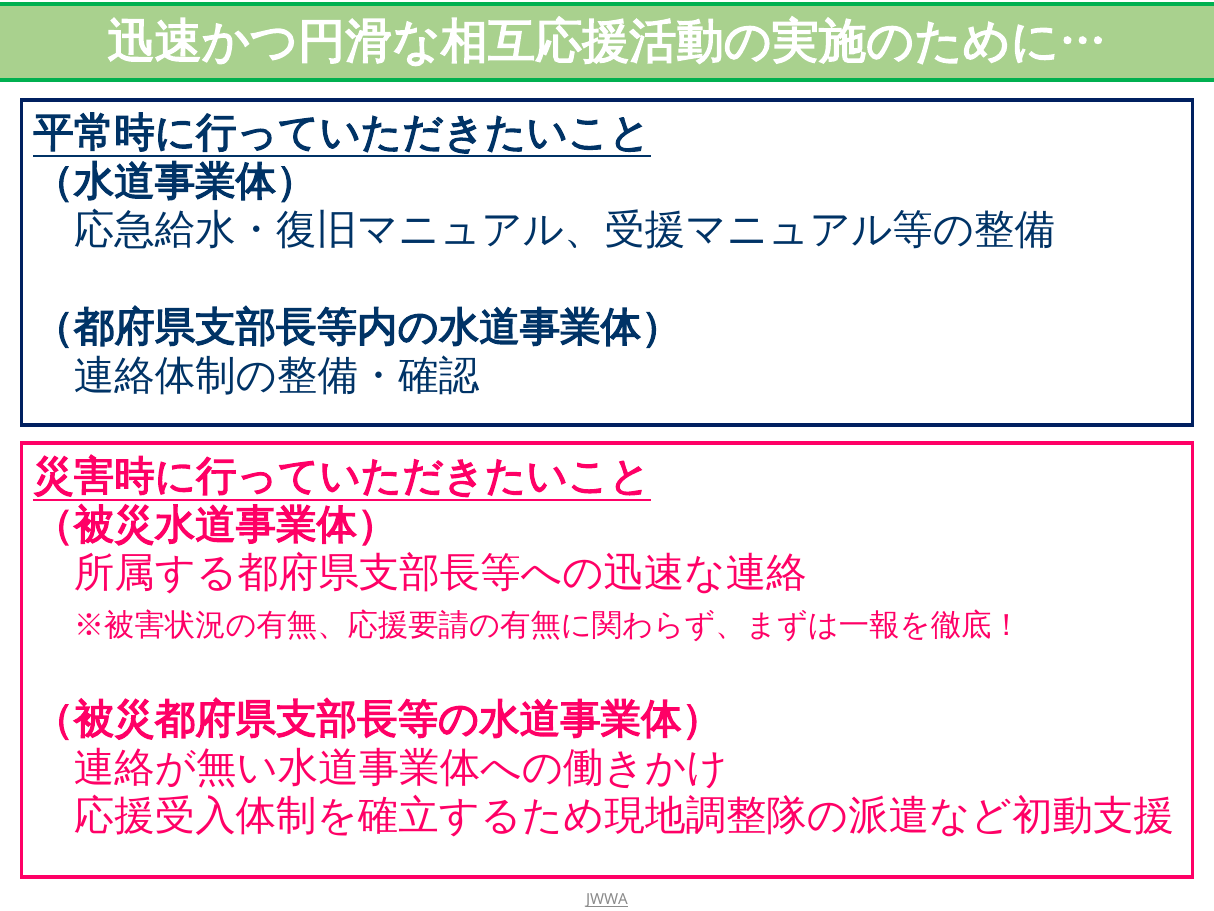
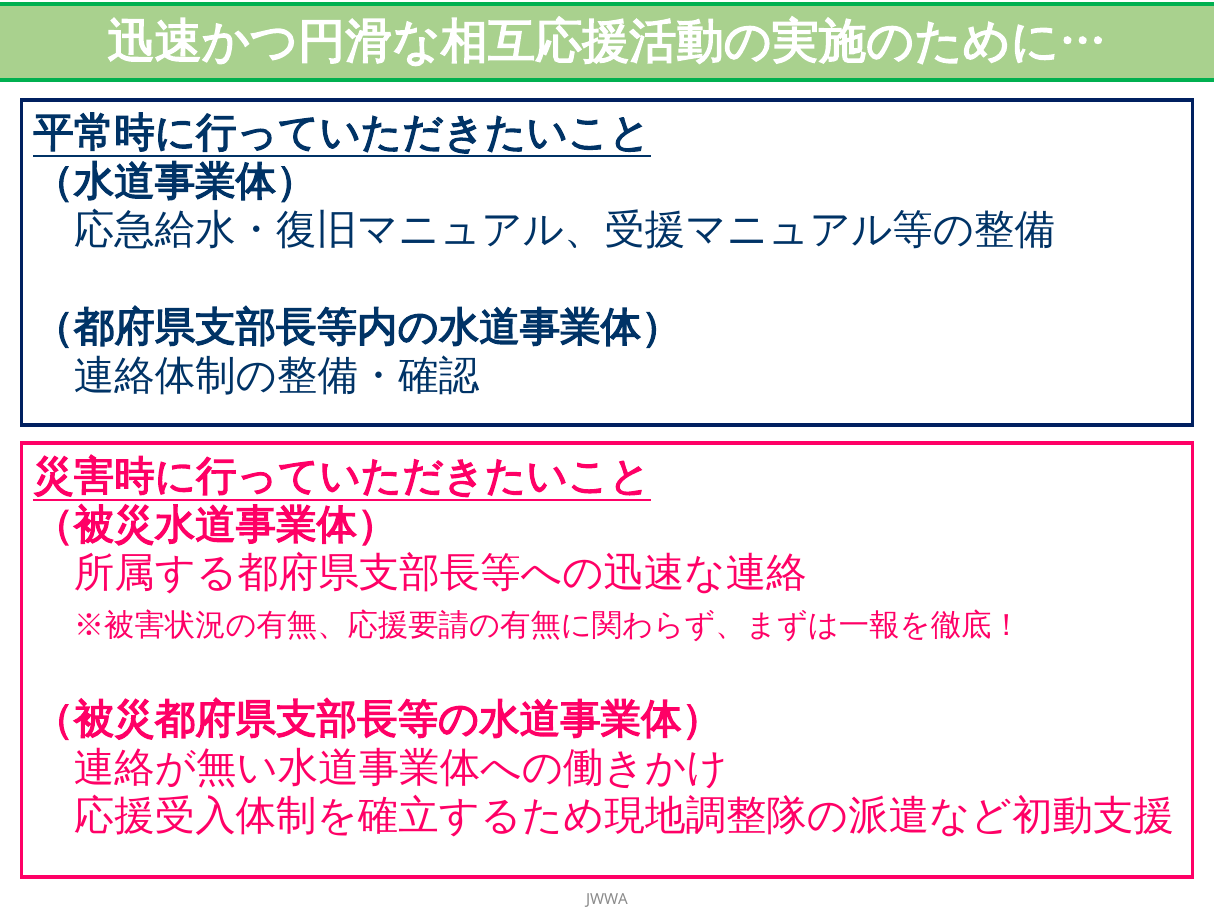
JWWA underline: present -> none
